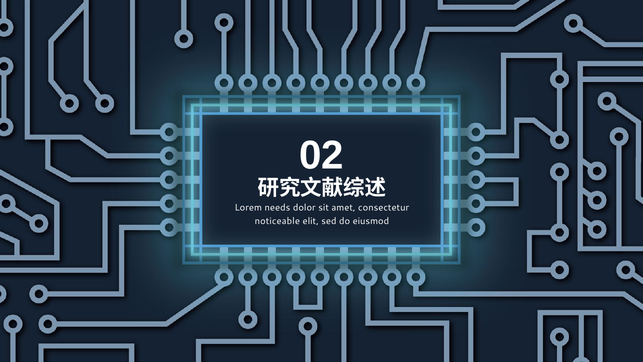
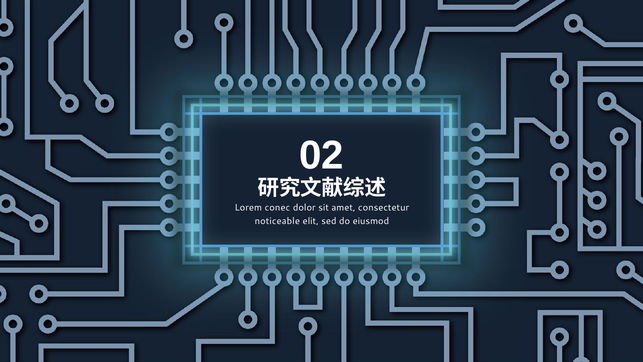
needs: needs -> conec
